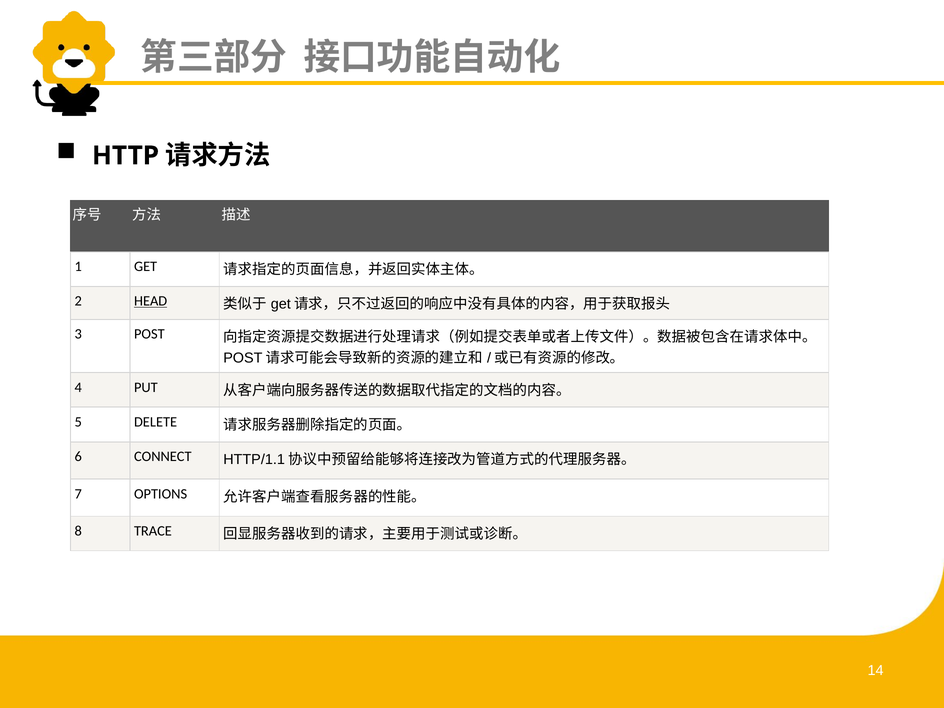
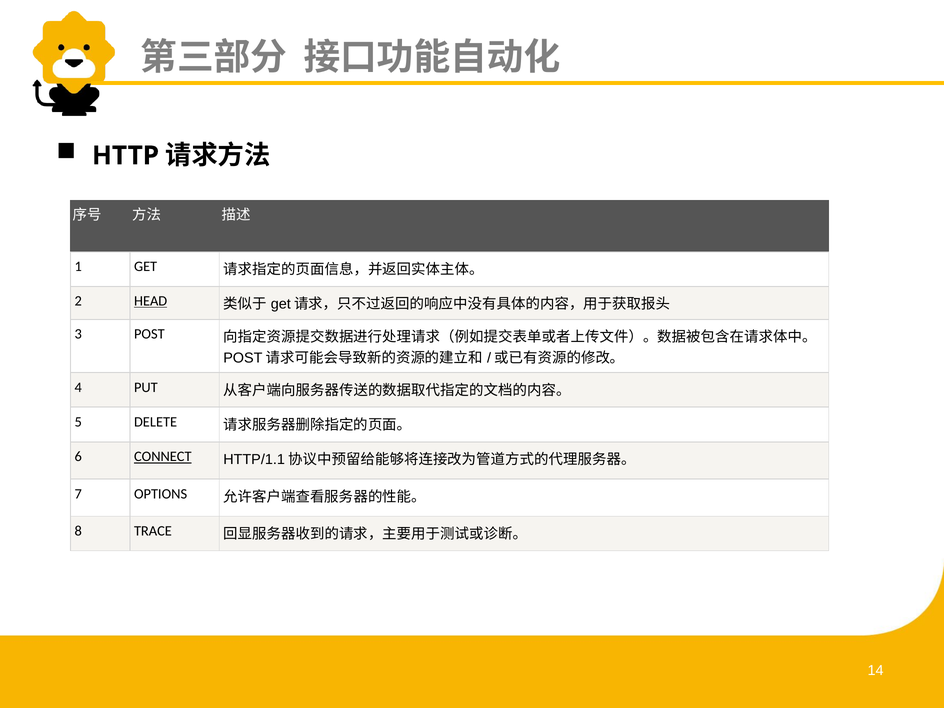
CONNECT underline: none -> present
